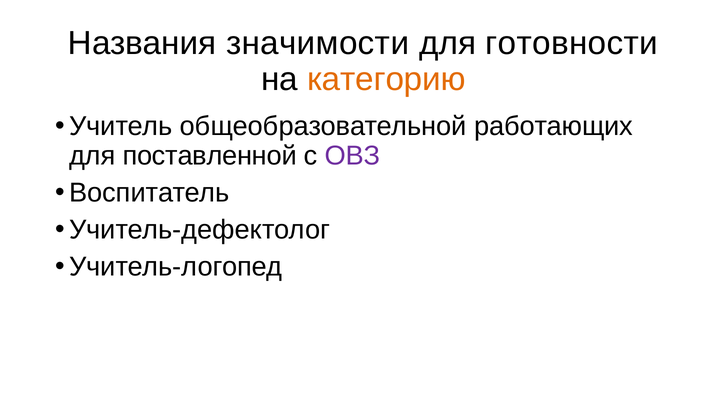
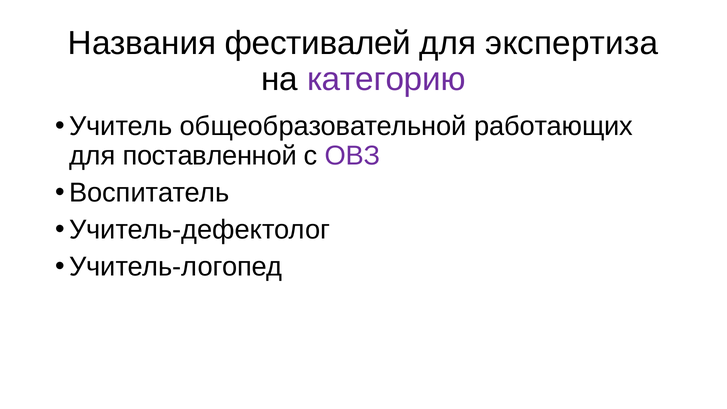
значимости: значимости -> фестивалей
готовности: готовности -> экспертиза
категорию colour: orange -> purple
